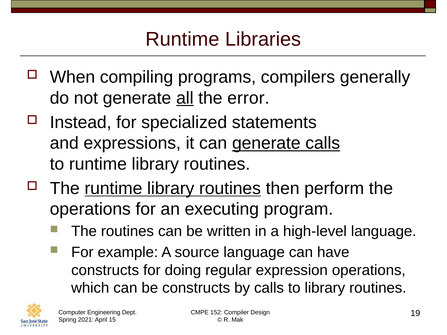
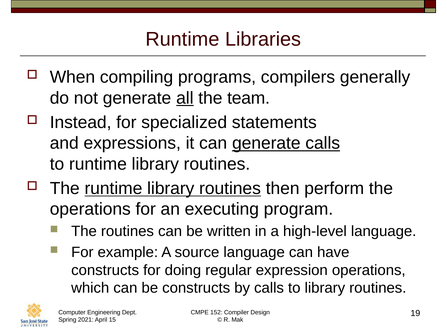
error: error -> team
